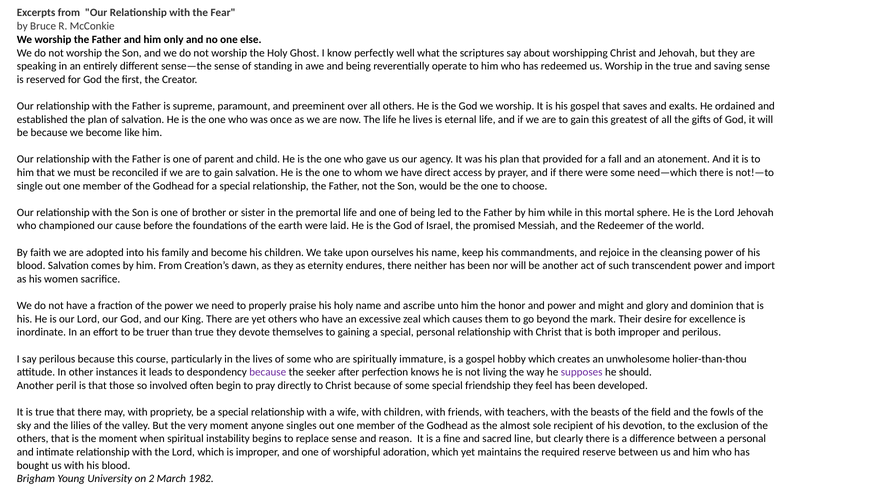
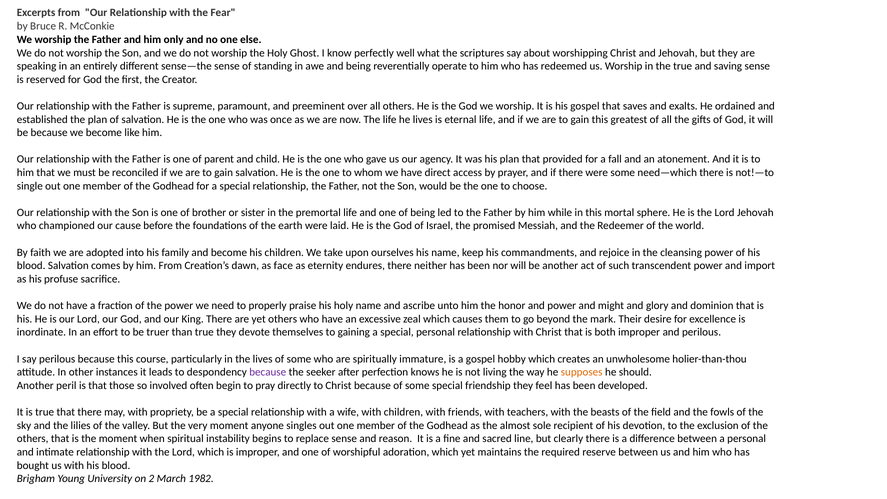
as they: they -> face
women: women -> profuse
supposes colour: purple -> orange
